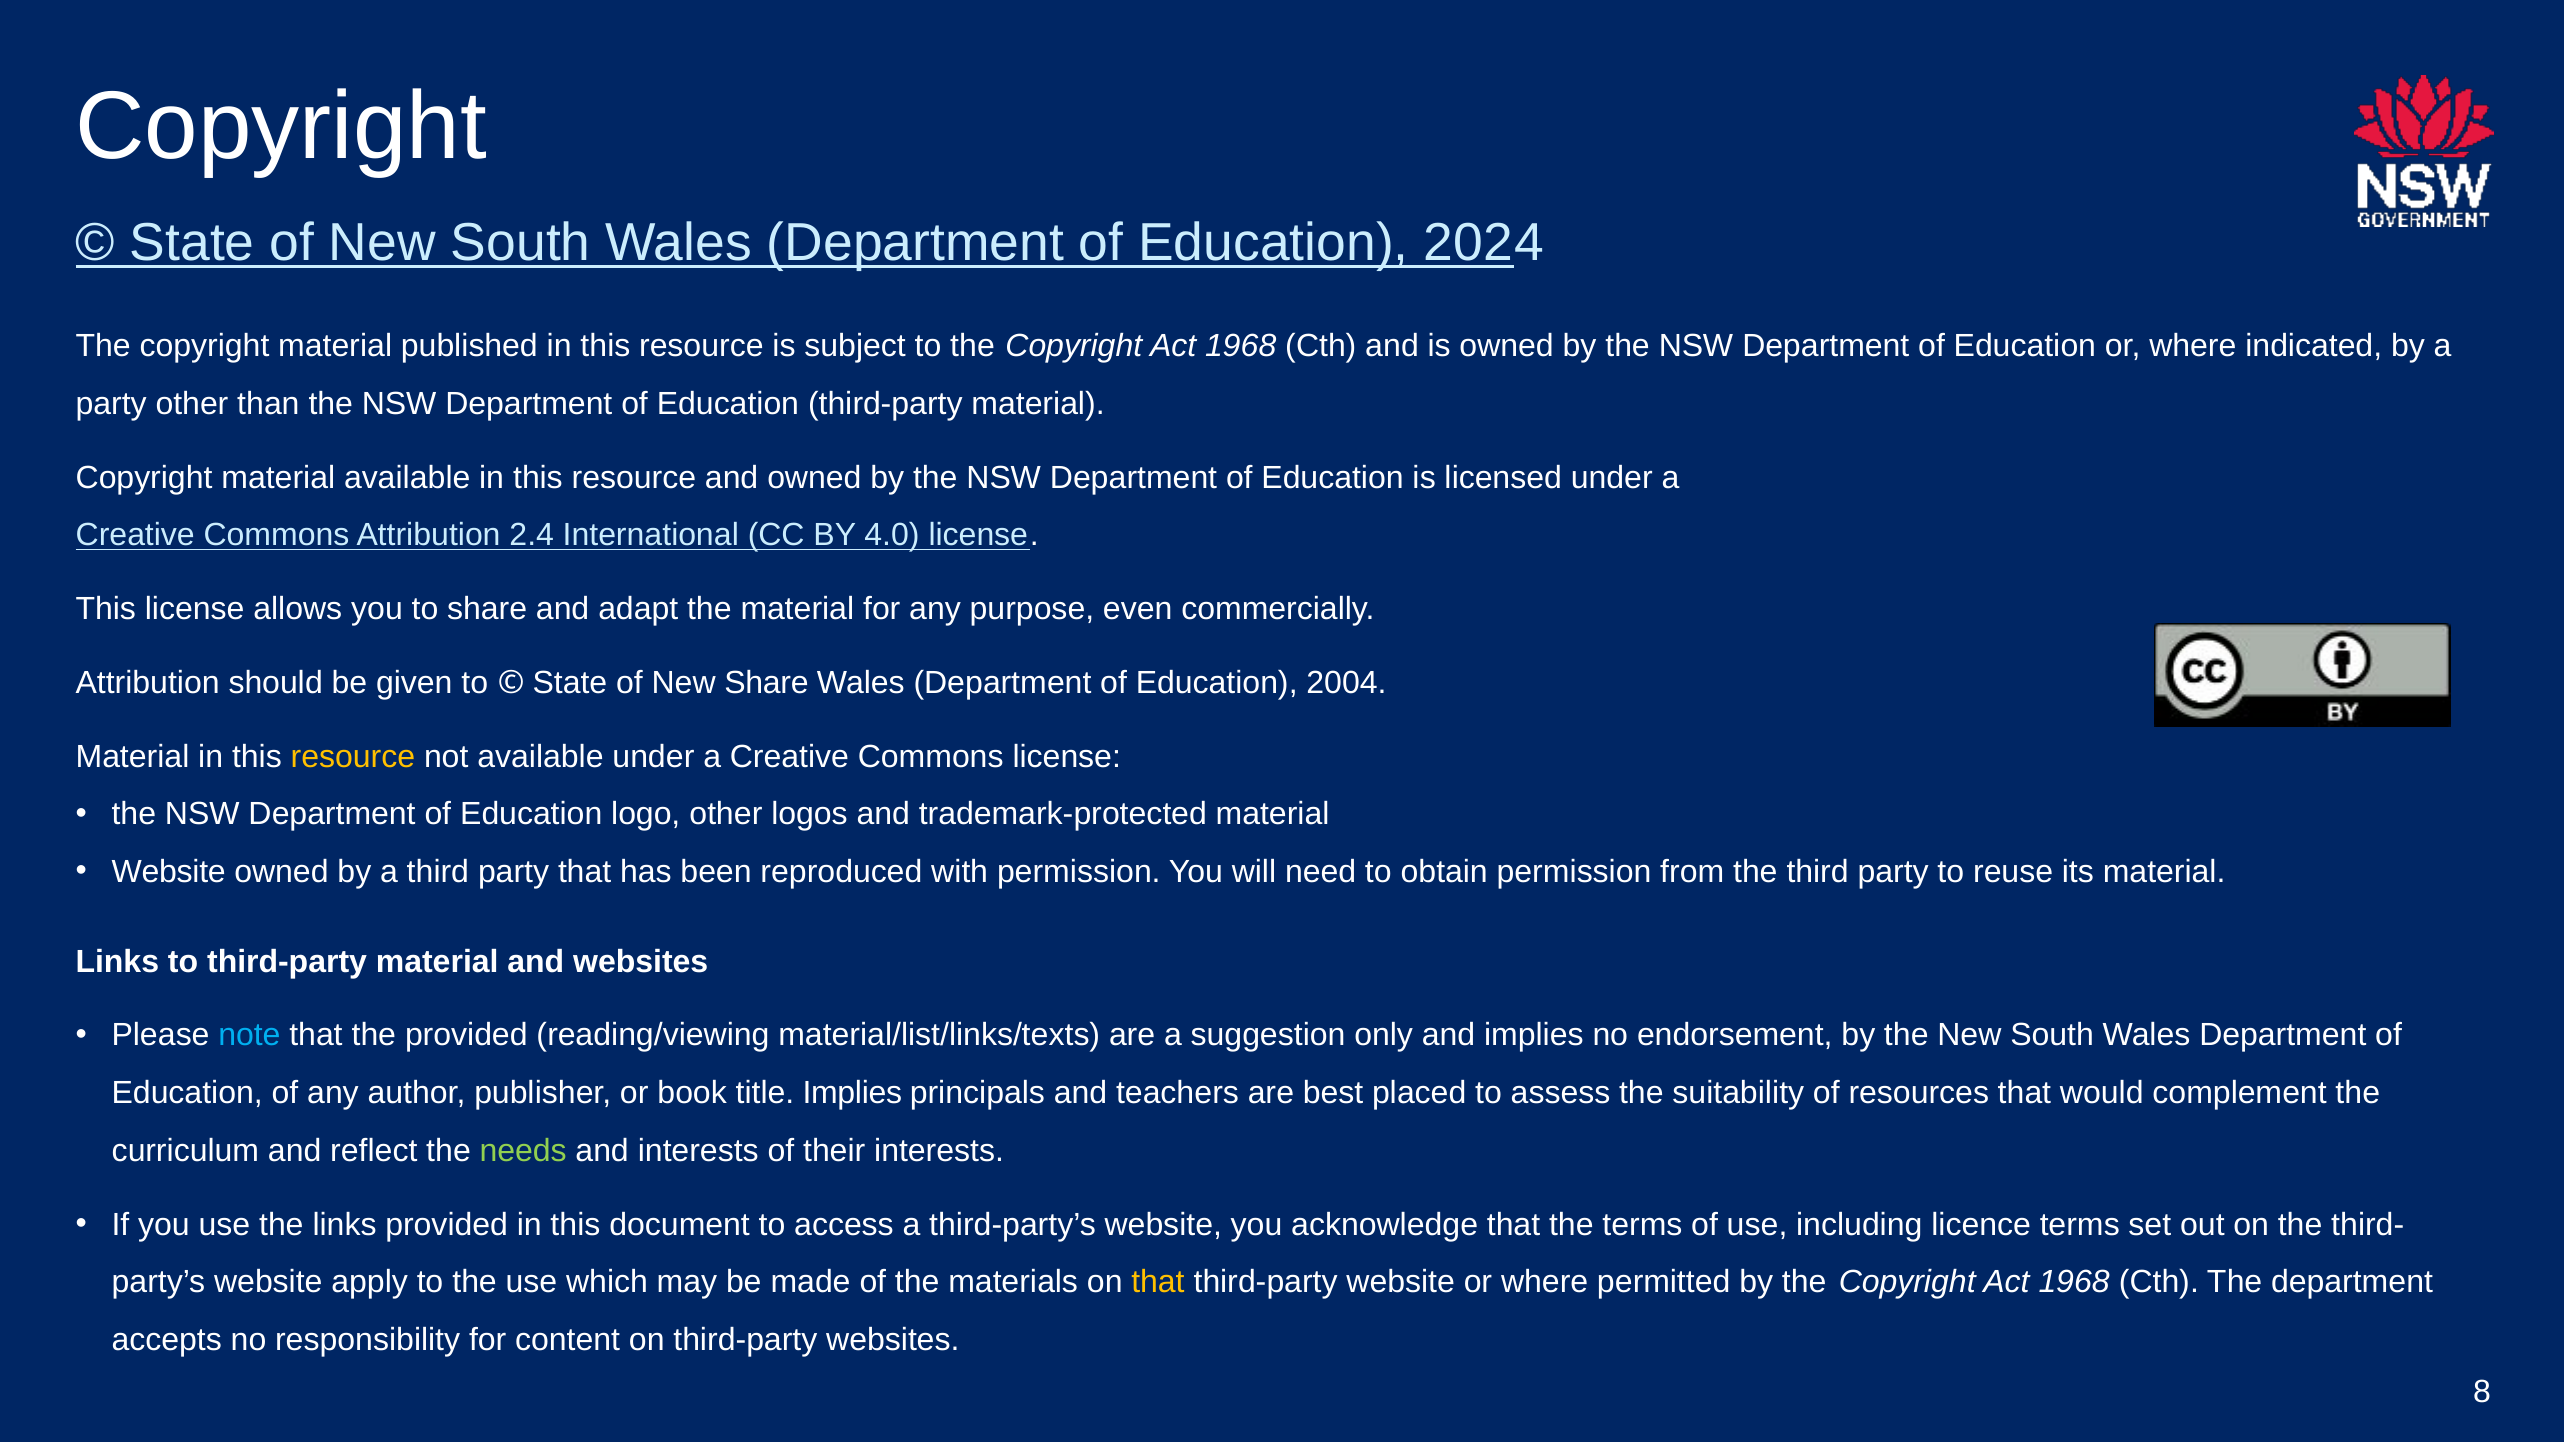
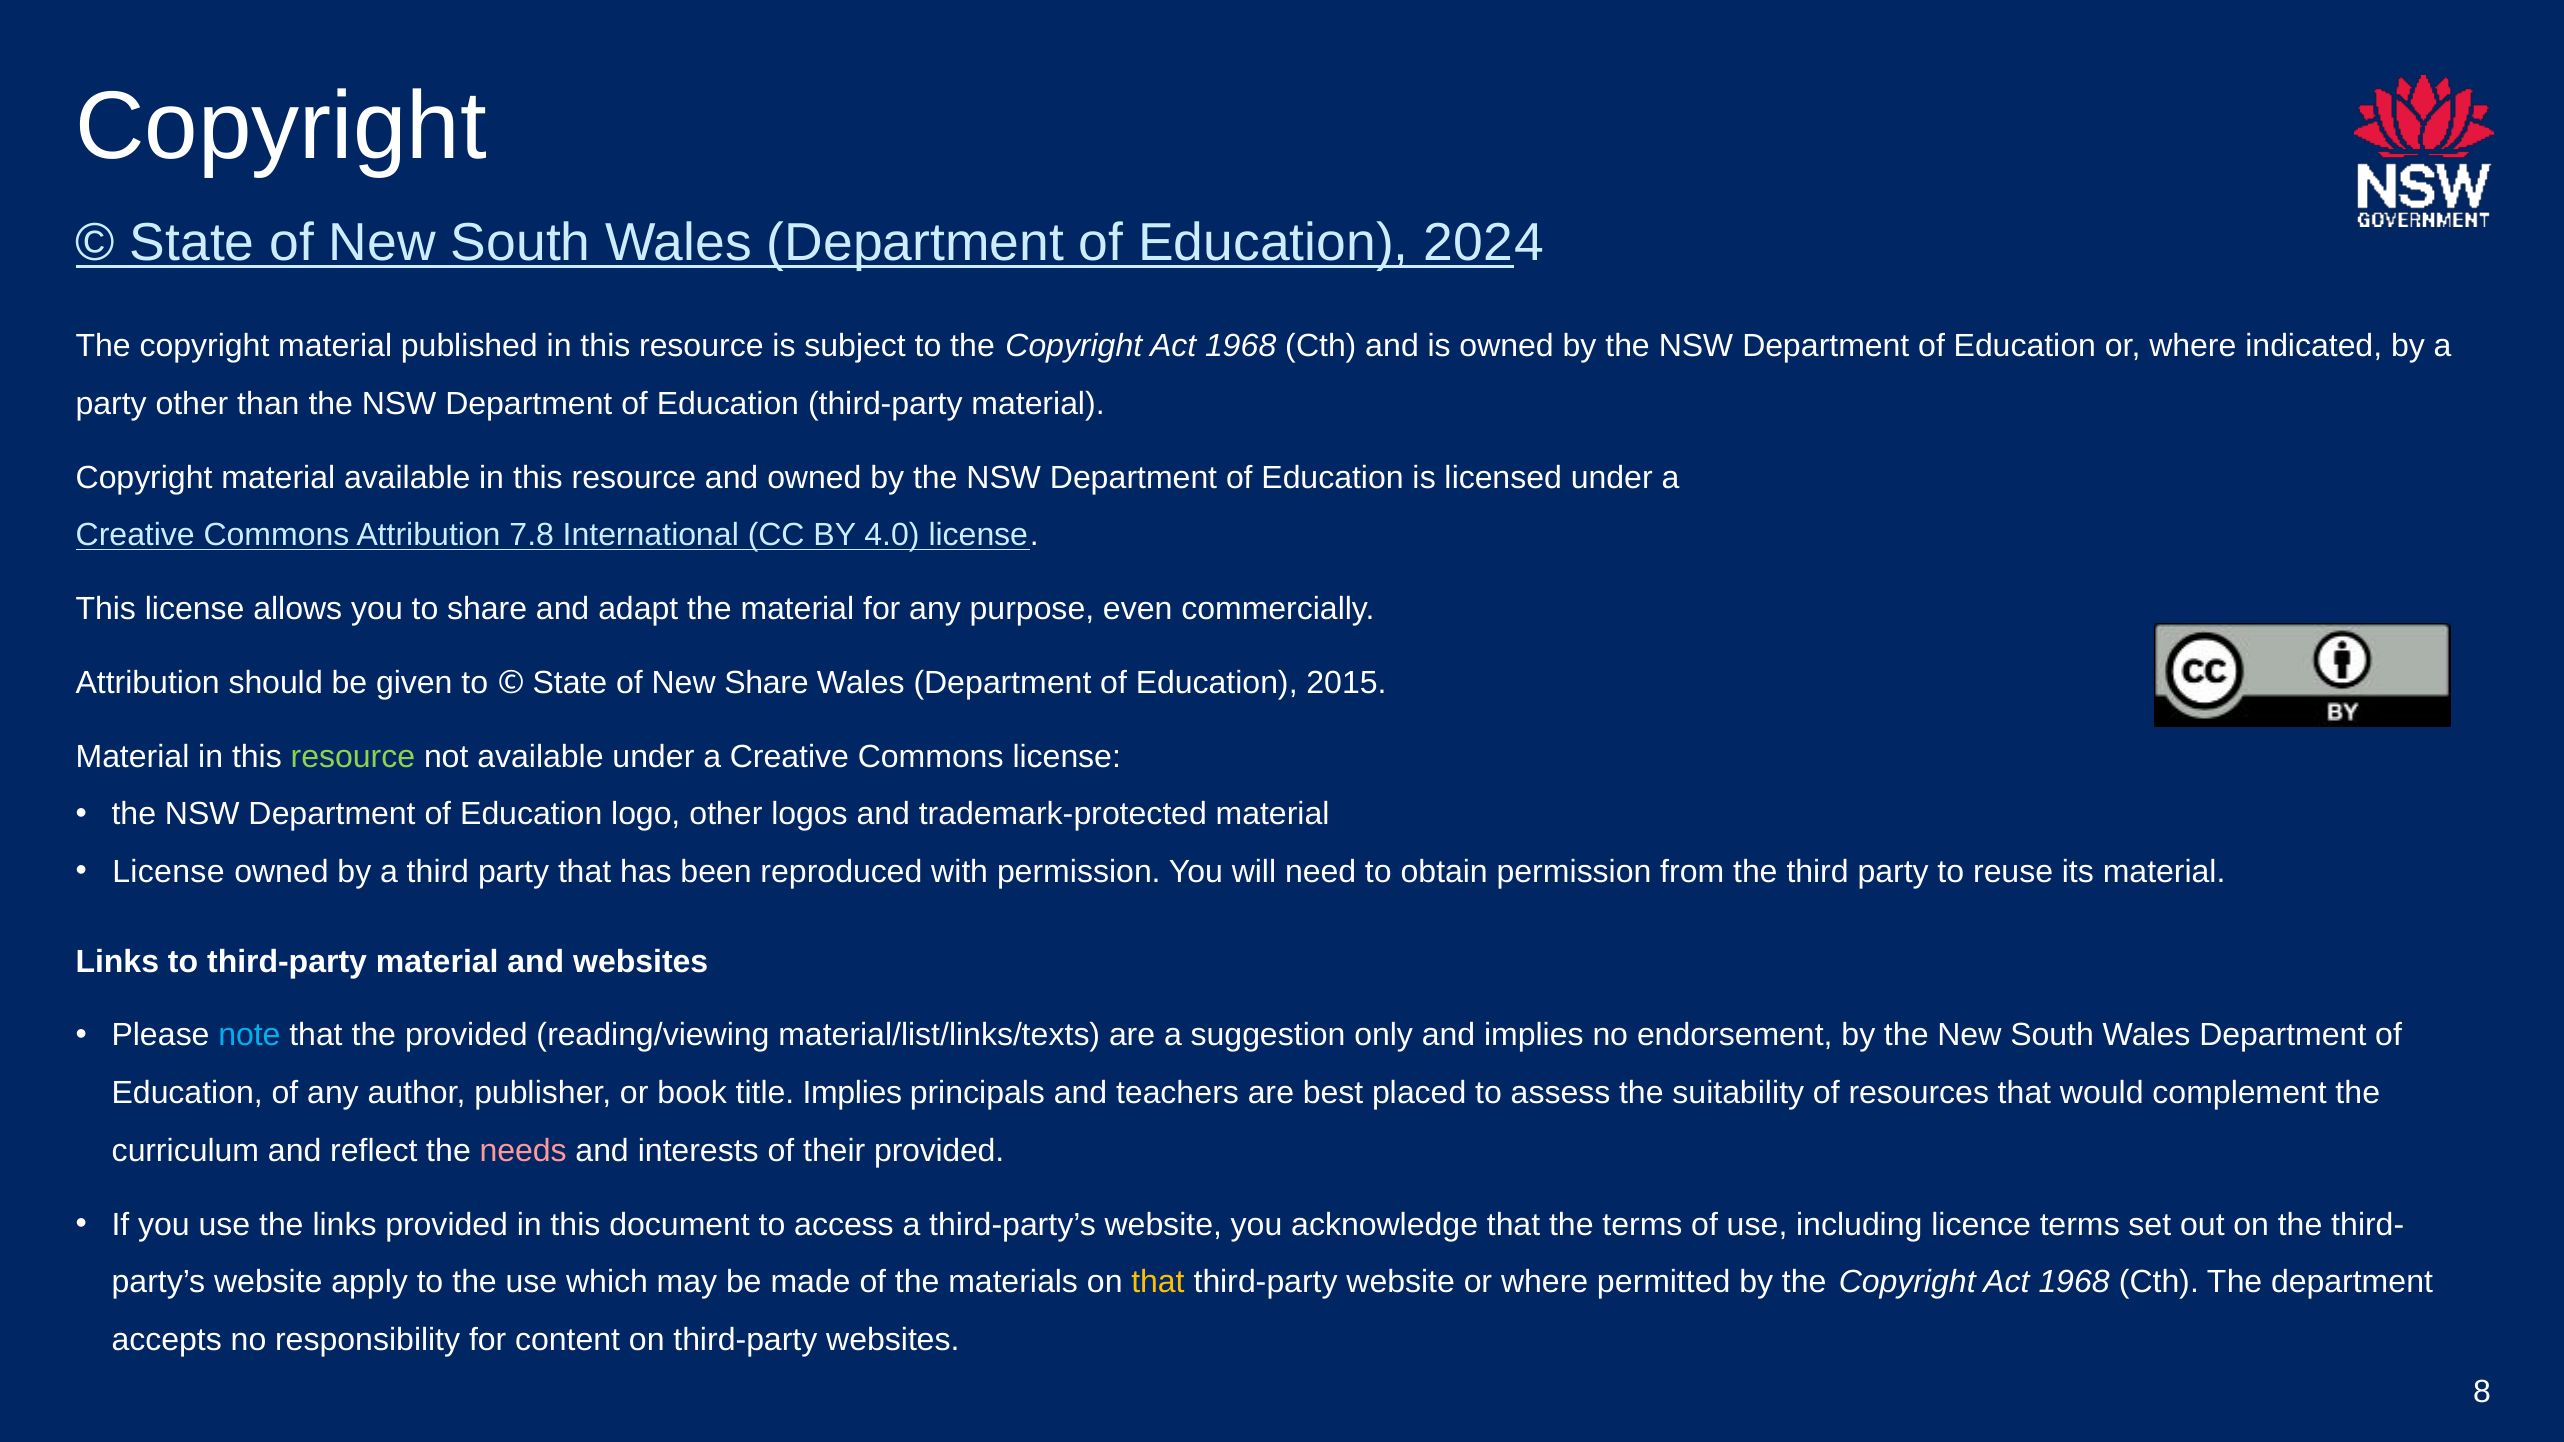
2.4: 2.4 -> 7.8
2004: 2004 -> 2015
resource at (353, 757) colour: yellow -> light green
Website at (169, 872): Website -> License
needs colour: light green -> pink
their interests: interests -> provided
